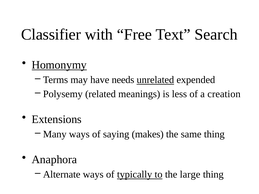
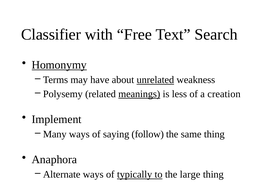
needs: needs -> about
expended: expended -> weakness
meanings underline: none -> present
Extensions: Extensions -> Implement
makes: makes -> follow
